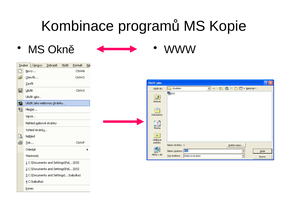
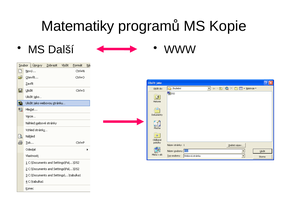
Kombinace: Kombinace -> Matematiky
Okně: Okně -> Další
